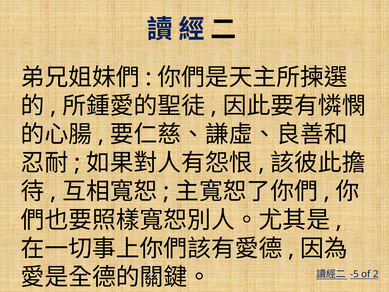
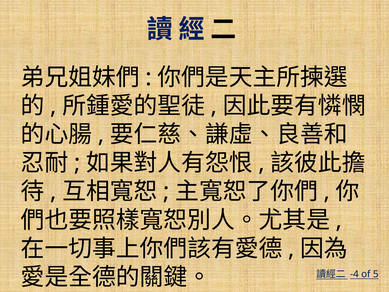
-5: -5 -> -4
2: 2 -> 5
